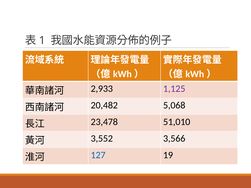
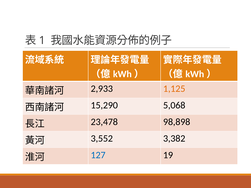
1,125 colour: purple -> orange
20,482: 20,482 -> 15,290
51,010: 51,010 -> 98,898
3,566: 3,566 -> 3,382
